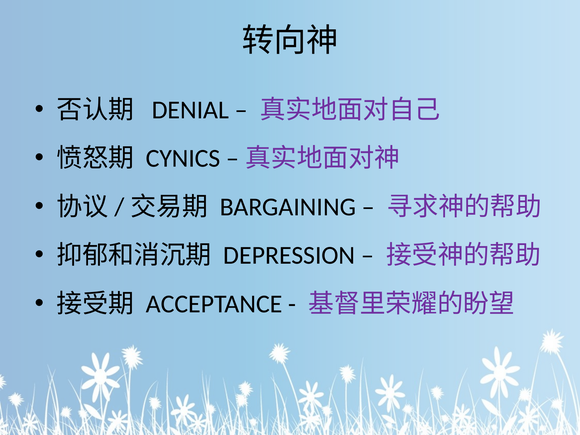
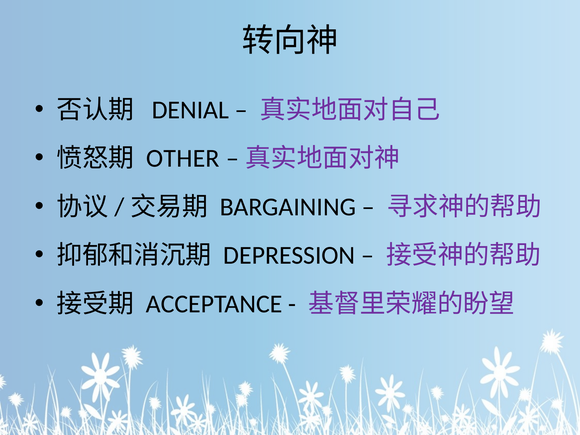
CYNICS: CYNICS -> OTHER
